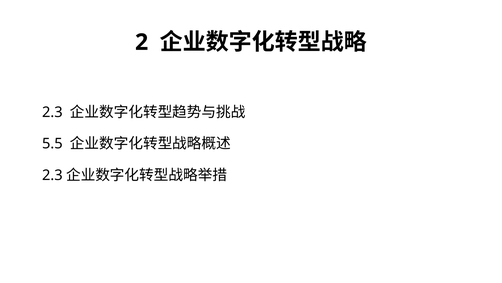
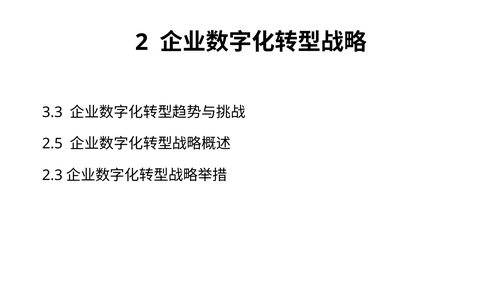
2.3 at (52, 112): 2.3 -> 3.3
5.5: 5.5 -> 2.5
